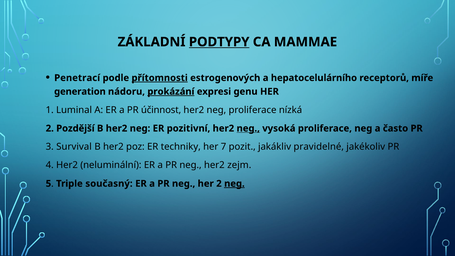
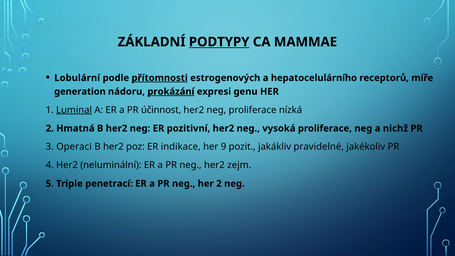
Penetrací: Penetrací -> Lobulární
Luminal underline: none -> present
Pozdější: Pozdější -> Hmatná
neg at (248, 128) underline: present -> none
často: často -> nichž
Survival: Survival -> Operaci
techniky: techniky -> indikace
7: 7 -> 9
současný: současný -> penetrací
neg at (234, 184) underline: present -> none
